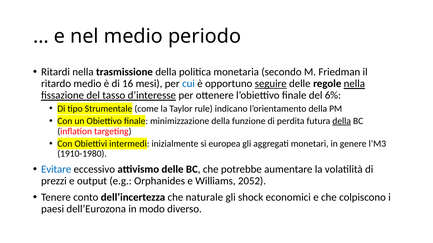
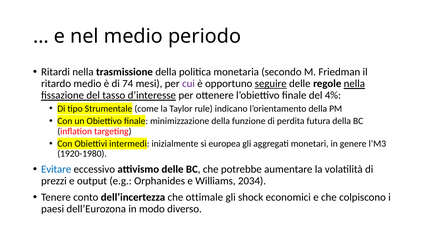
16: 16 -> 74
cui colour: blue -> purple
6%: 6% -> 4%
della at (342, 121) underline: present -> none
1910-1980: 1910-1980 -> 1920-1980
2052: 2052 -> 2034
naturale: naturale -> ottimale
